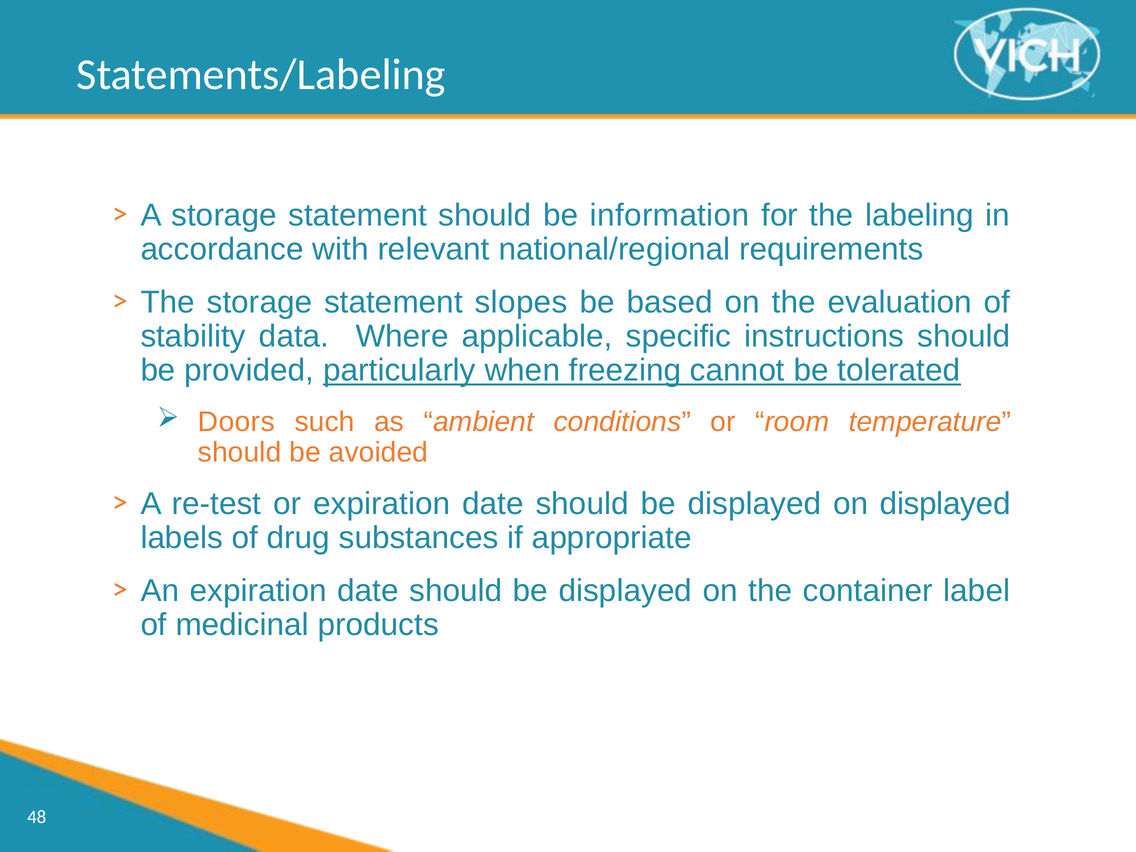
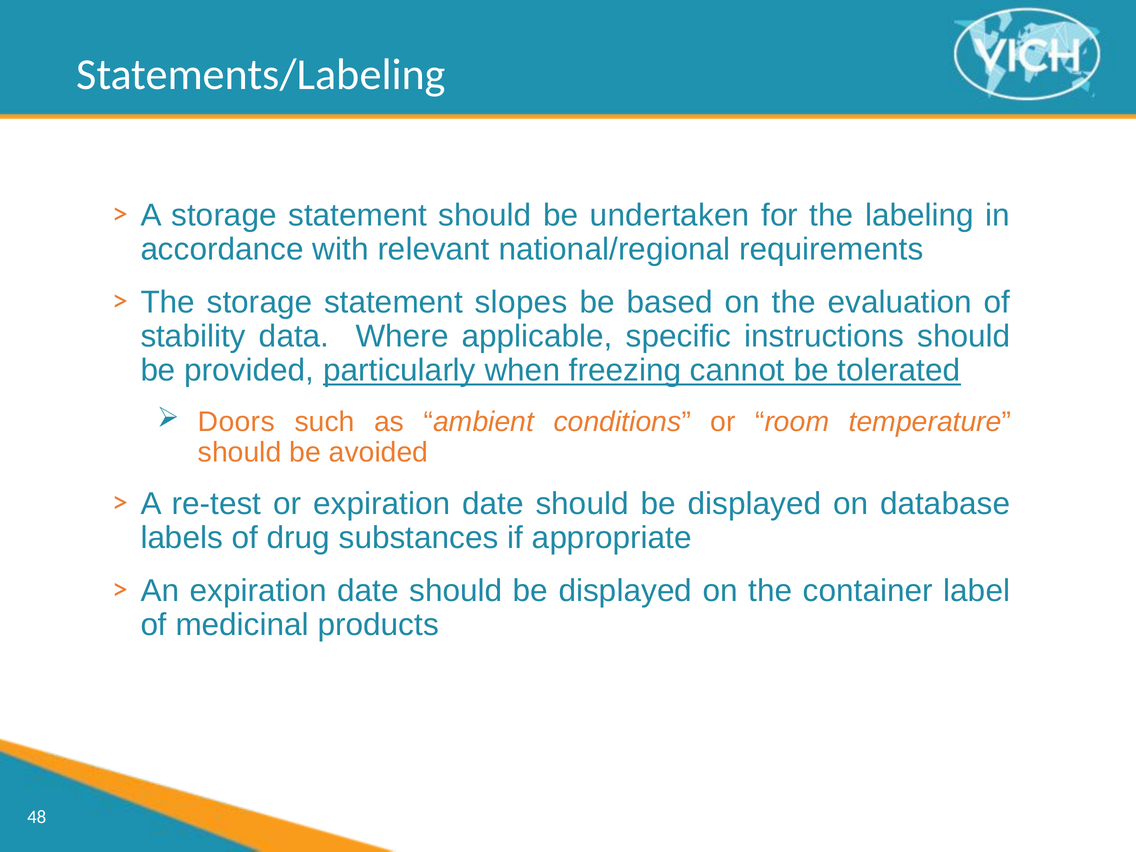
information: information -> undertaken
on displayed: displayed -> database
